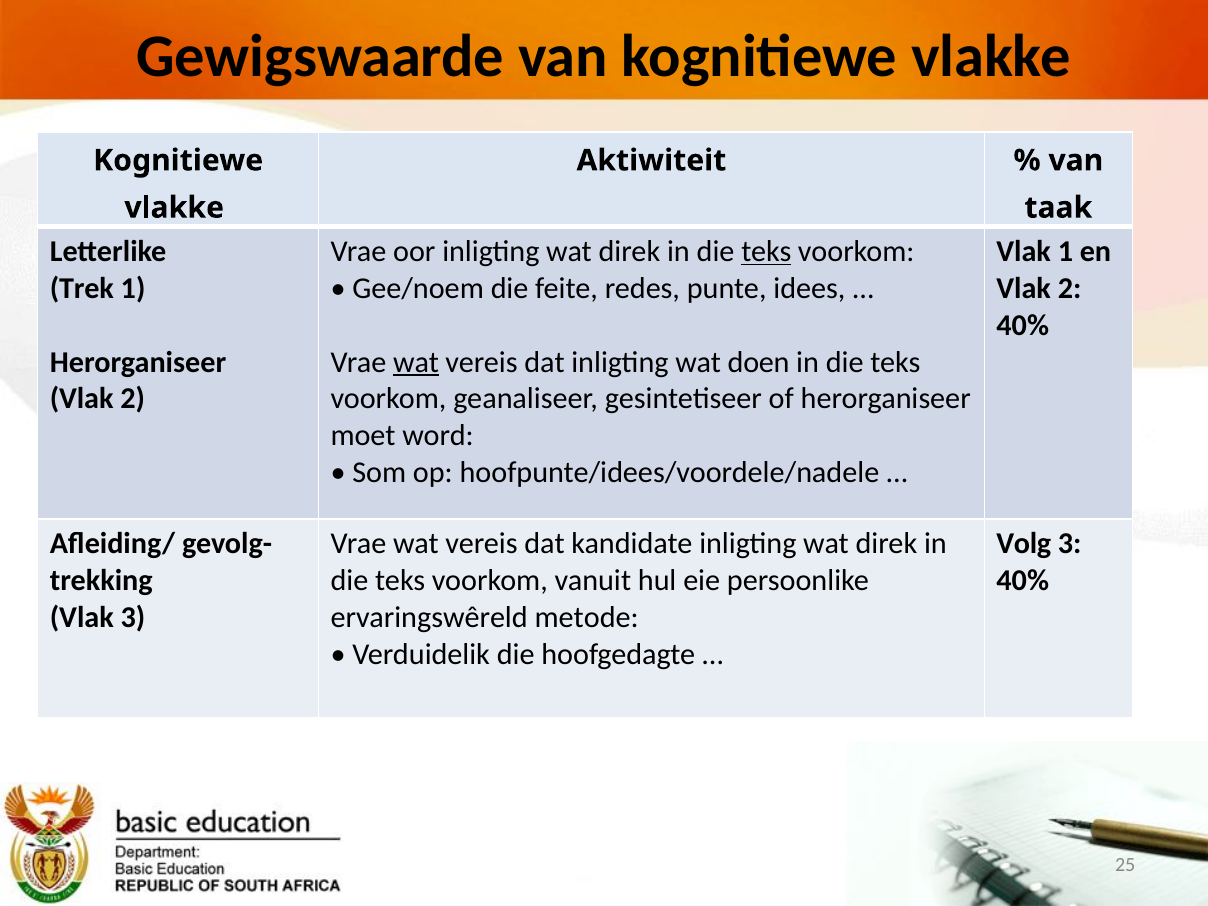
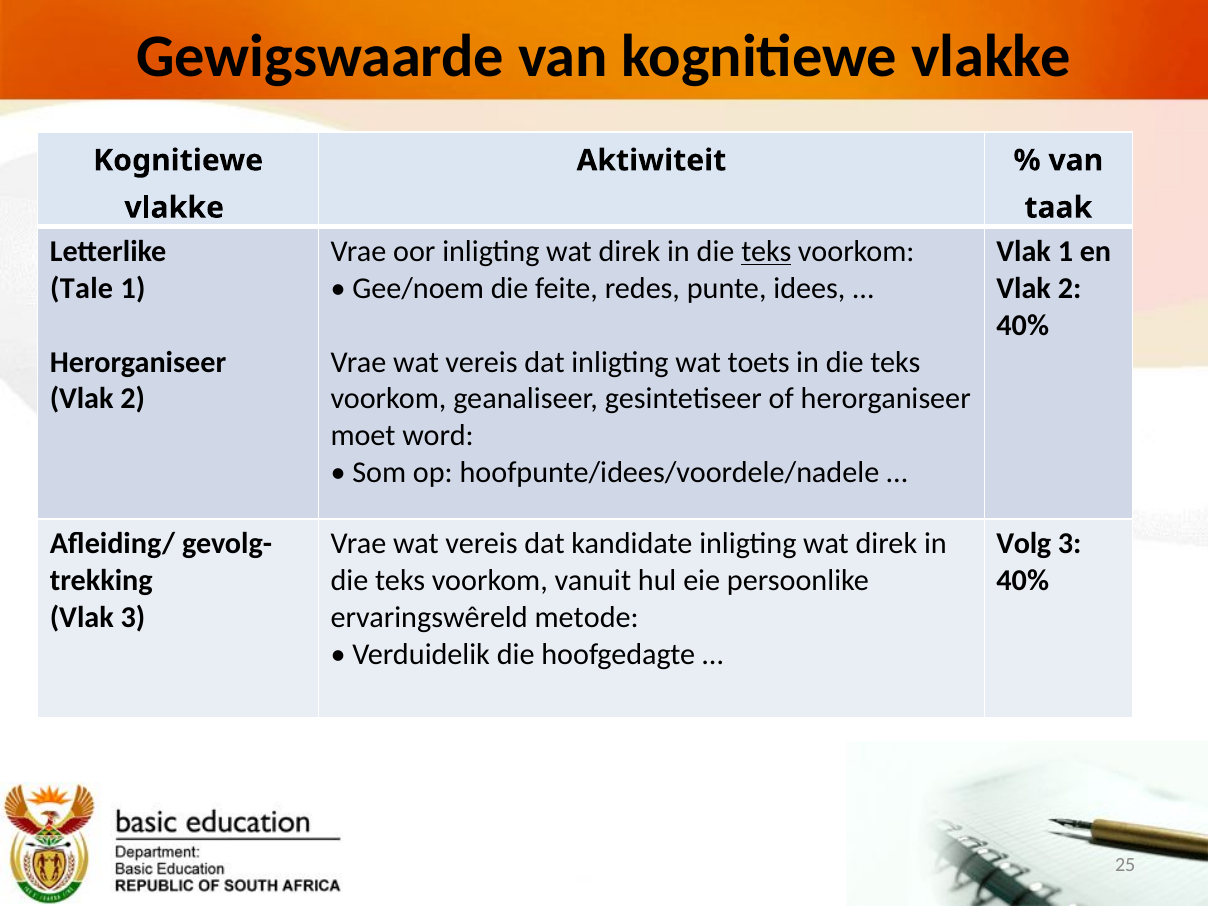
Trek: Trek -> Tale
wat at (416, 362) underline: present -> none
doen: doen -> toets
